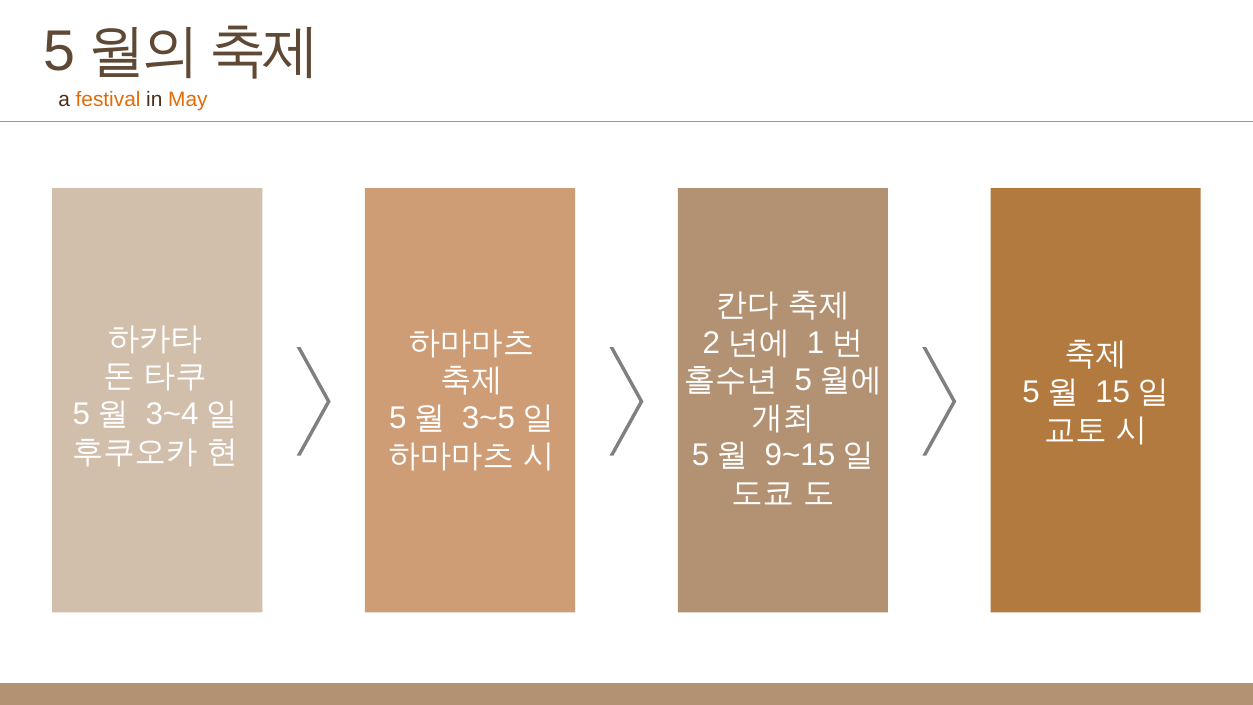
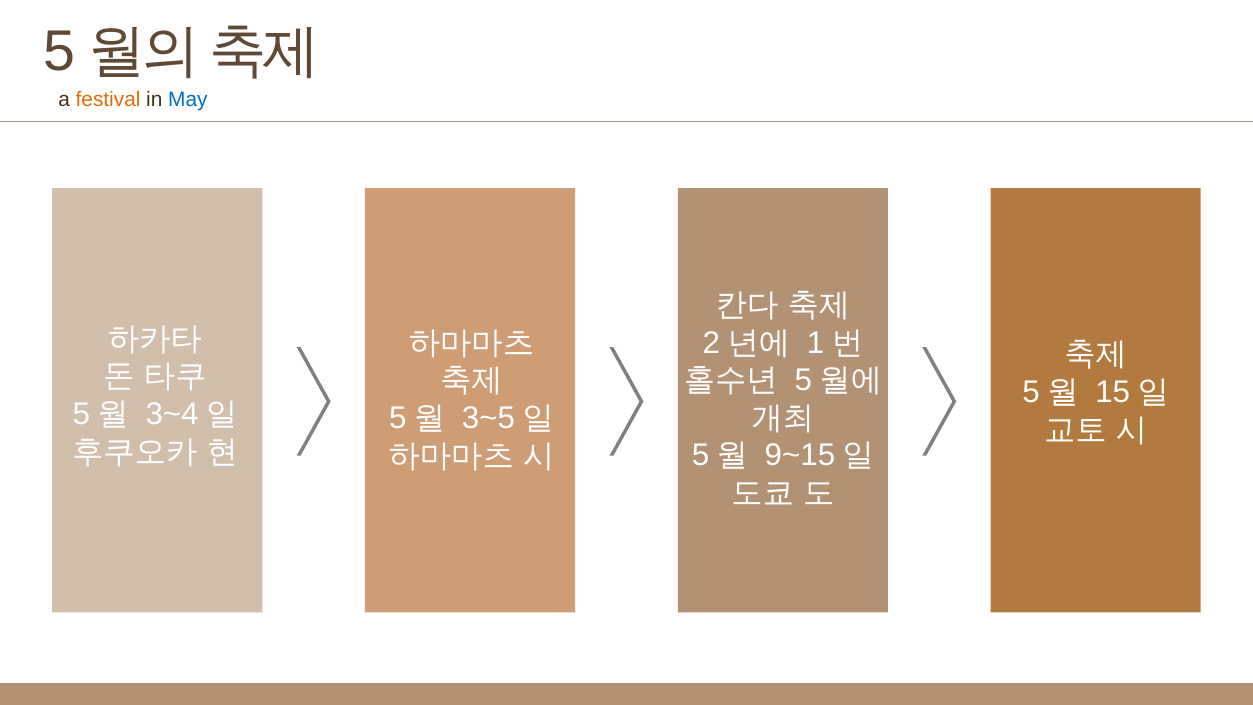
May colour: orange -> blue
